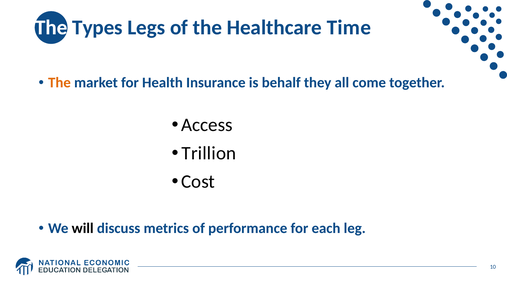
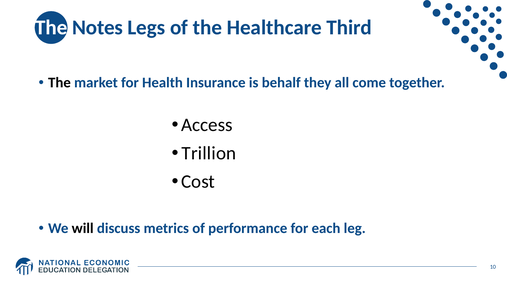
Types: Types -> Notes
Time: Time -> Third
The at (59, 83) colour: orange -> black
